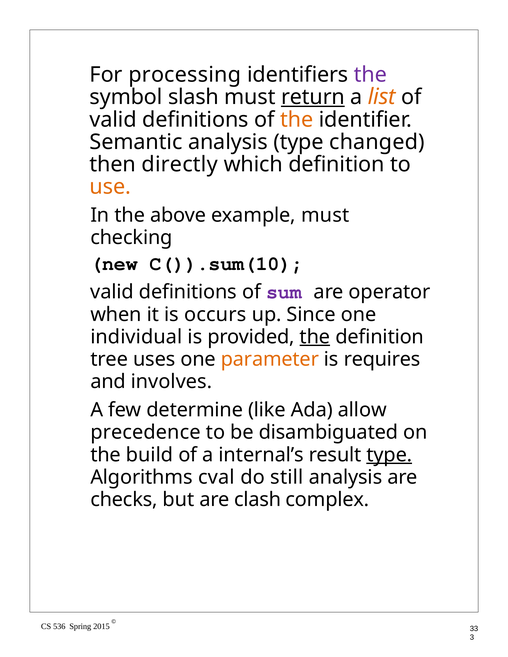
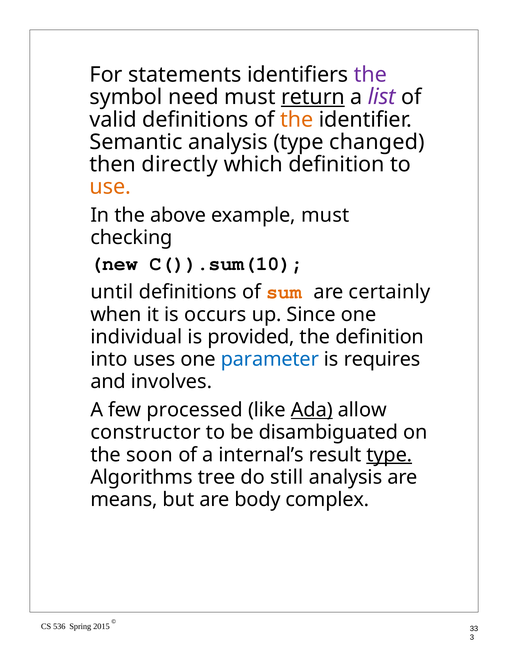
processing: processing -> statements
slash: slash -> need
list colour: orange -> purple
valid at (112, 292): valid -> until
sum colour: purple -> orange
operator: operator -> certainly
the at (315, 337) underline: present -> none
tree: tree -> into
parameter colour: orange -> blue
determine: determine -> processed
Ada underline: none -> present
precedence: precedence -> constructor
build: build -> soon
cval: cval -> tree
checks: checks -> means
clash: clash -> body
